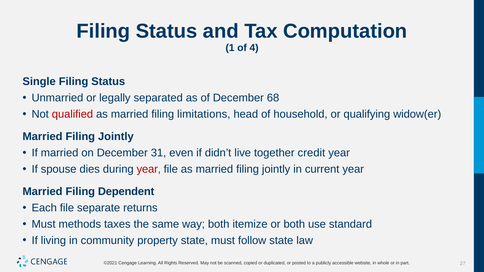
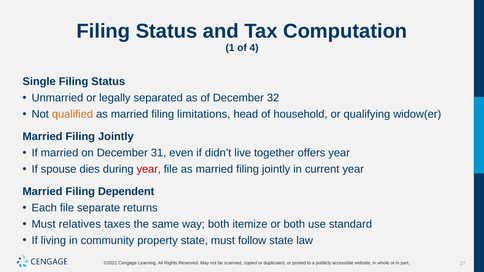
68: 68 -> 32
qualified colour: red -> orange
credit: credit -> offers
methods: methods -> relatives
